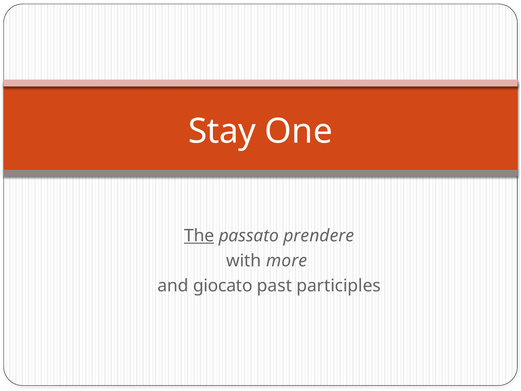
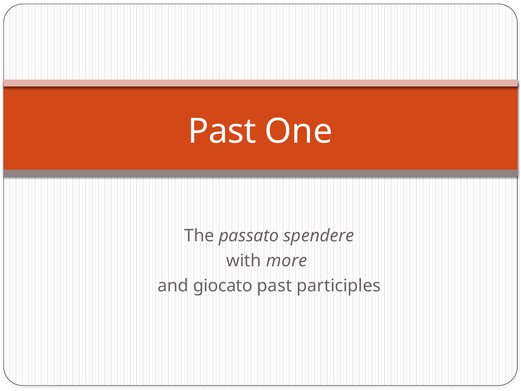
Stay at (222, 131): Stay -> Past
The underline: present -> none
prendere: prendere -> spendere
